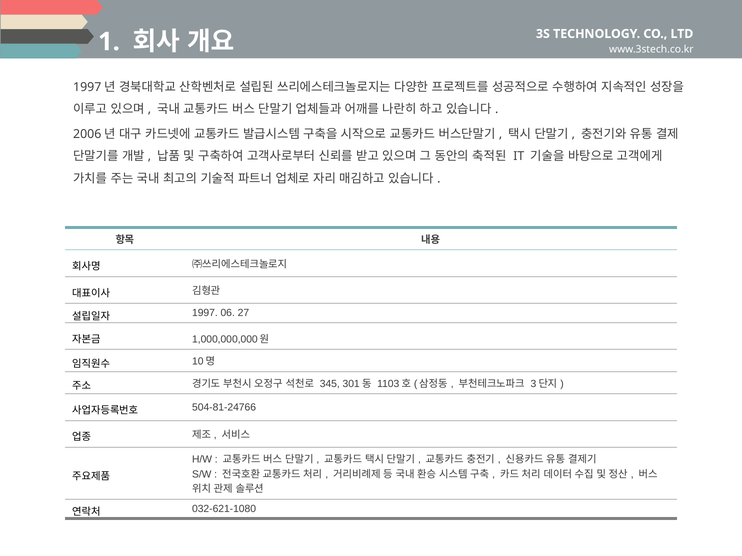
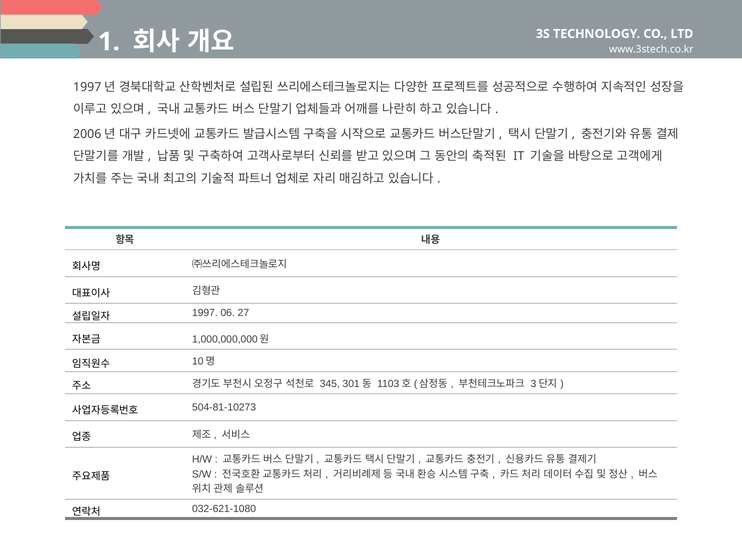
504-81-24766: 504-81-24766 -> 504-81-10273
